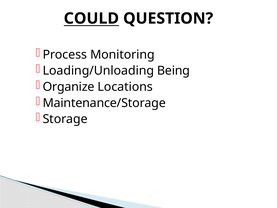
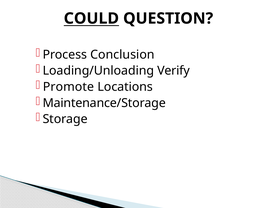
Monitoring: Monitoring -> Conclusion
Being: Being -> Verify
Organize: Organize -> Promote
